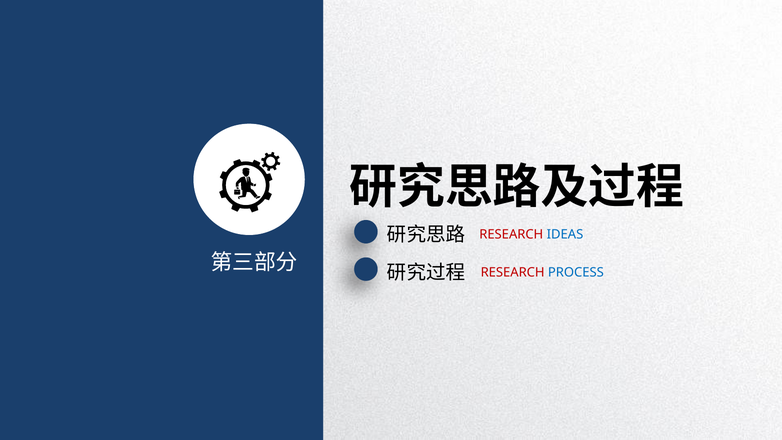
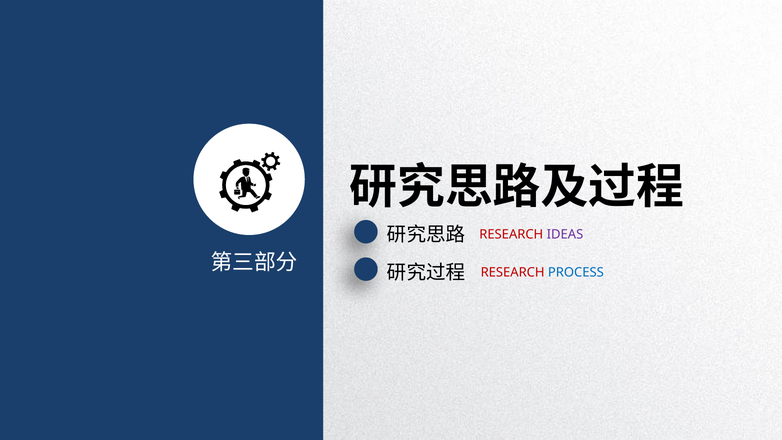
IDEAS colour: blue -> purple
